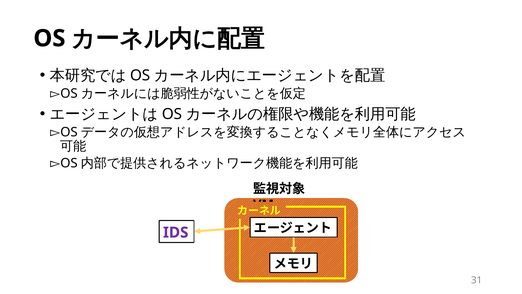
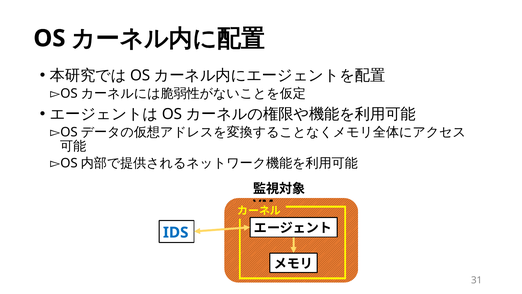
IDS colour: purple -> blue
